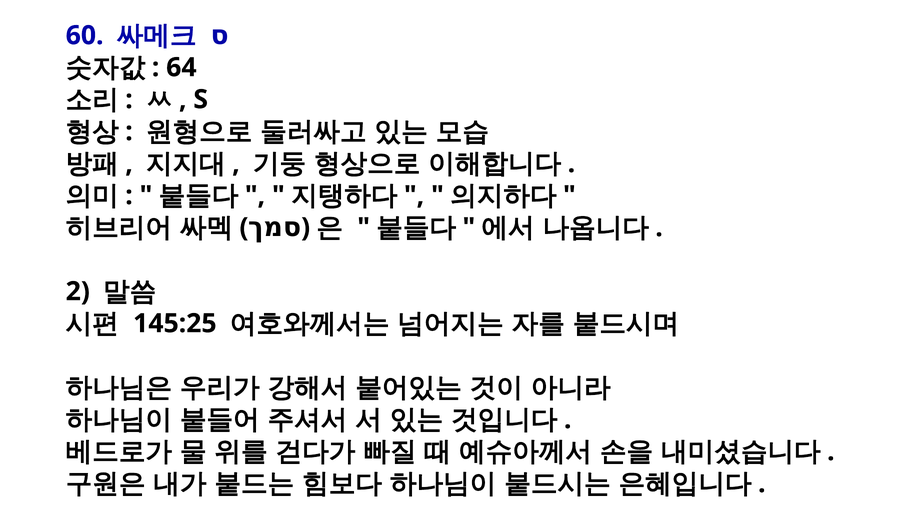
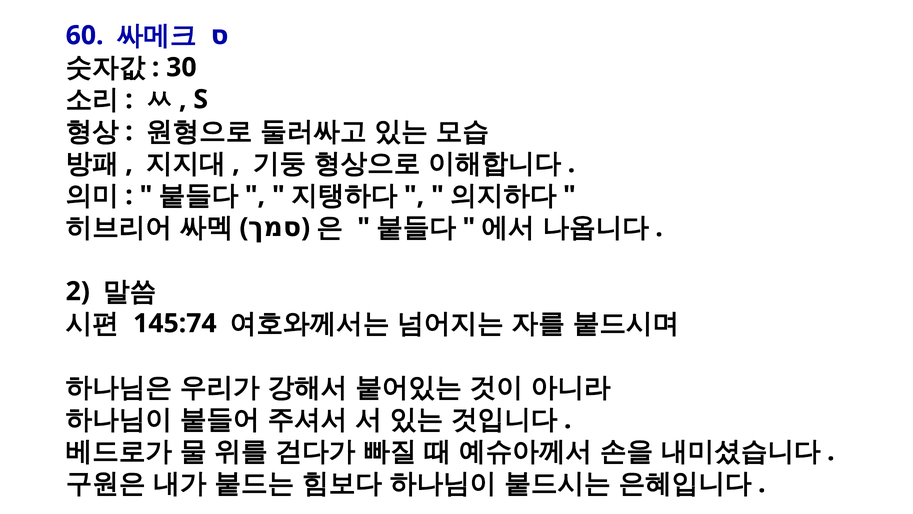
64: 64 -> 30
145:25: 145:25 -> 145:74
